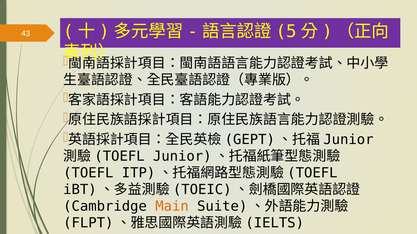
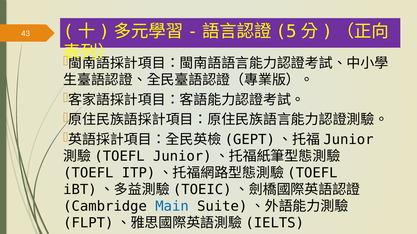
Main colour: orange -> blue
